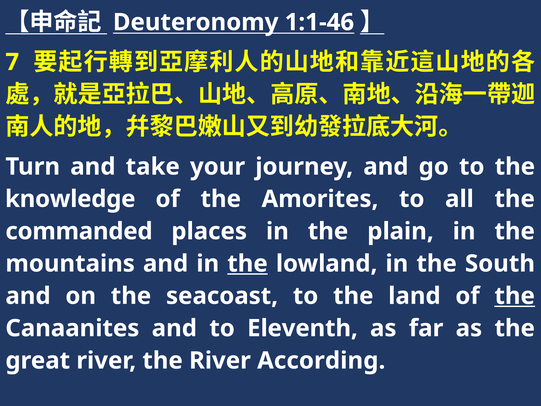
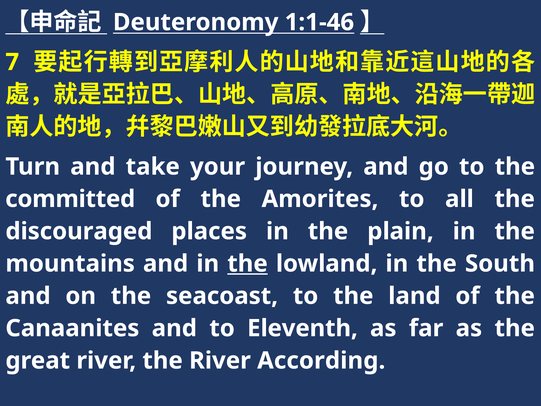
knowledge: knowledge -> committed
commanded: commanded -> discouraged
the at (515, 296) underline: present -> none
